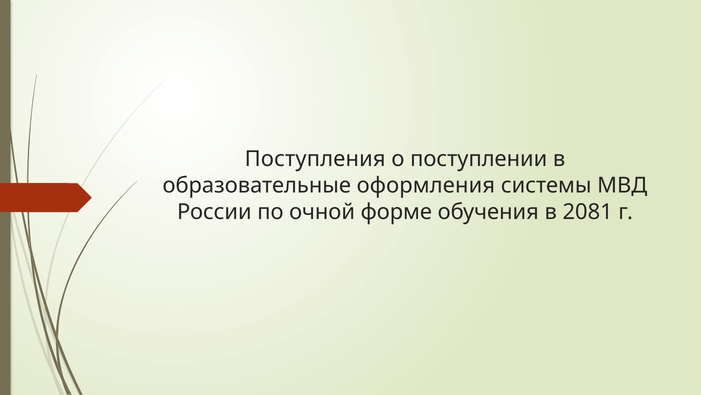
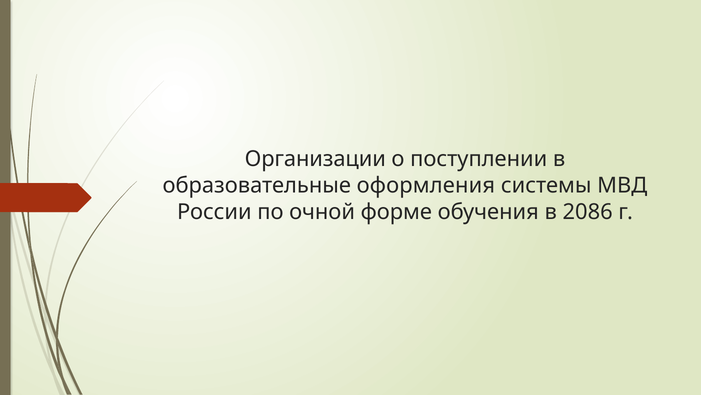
Поступления: Поступления -> Организации
2081: 2081 -> 2086
